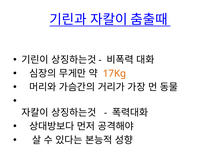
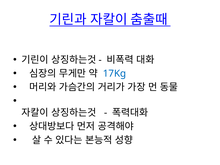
17Kg colour: orange -> blue
